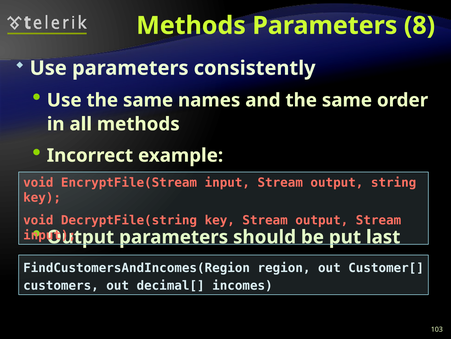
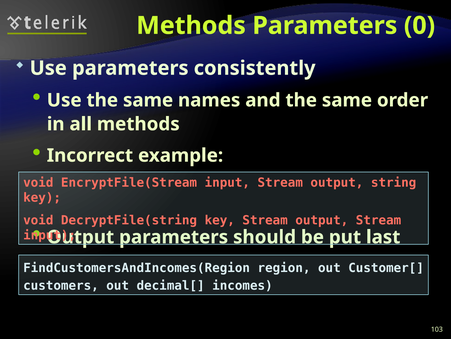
8: 8 -> 0
